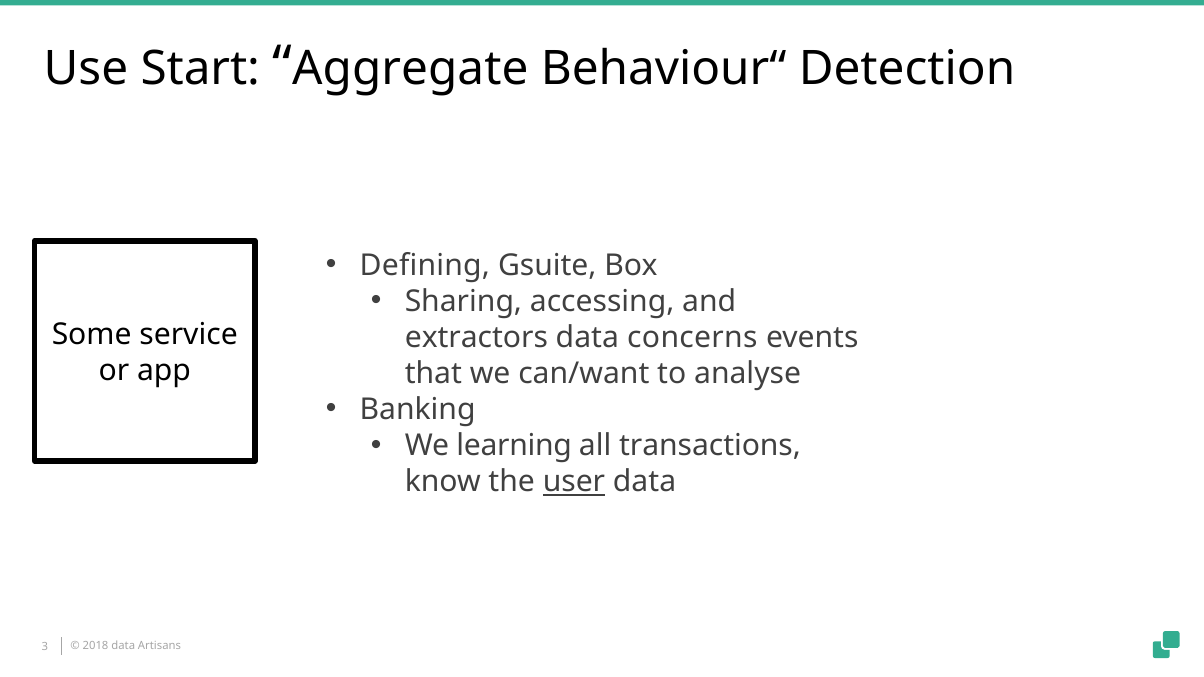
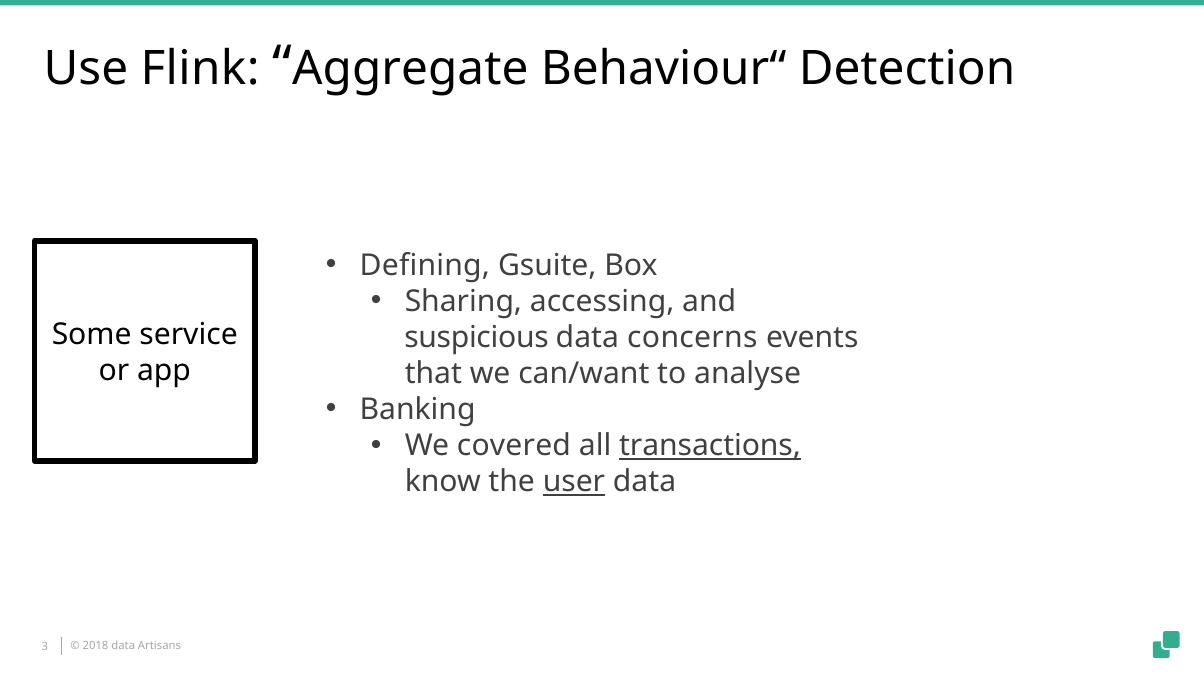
Start: Start -> Flink
extractors: extractors -> suspicious
learning: learning -> covered
transactions underline: none -> present
